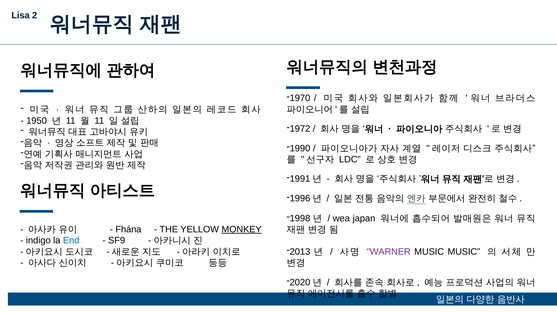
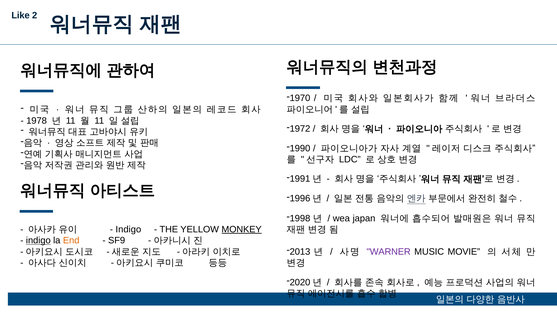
Lisa: Lisa -> Like
1950: 1950 -> 1978
Fhána at (128, 230): Fhána -> Indigo
indigo at (38, 241) underline: none -> present
End colour: blue -> orange
MUSIC MUSIC: MUSIC -> MOVIE
